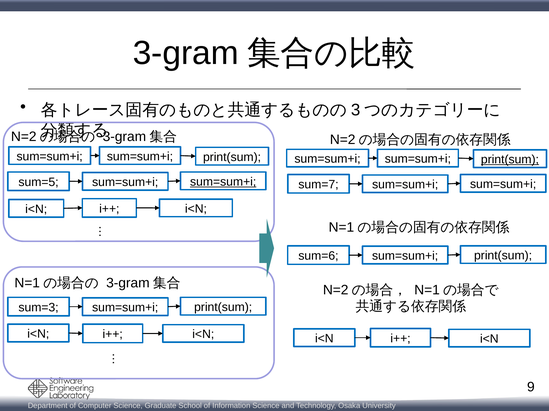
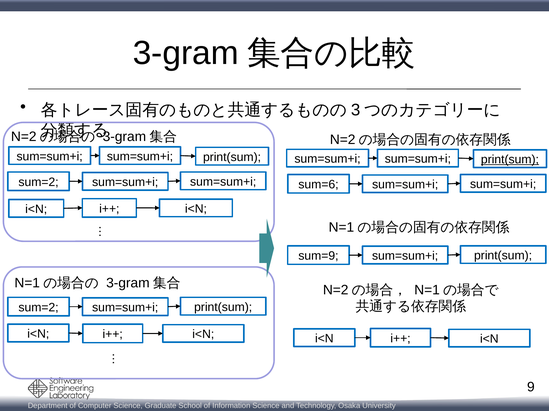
sum=5 at (39, 182): sum=5 -> sum=2
sum=sum+i at (223, 182) underline: present -> none
sum=7: sum=7 -> sum=6
sum=6: sum=6 -> sum=9
sum=3 at (39, 308): sum=3 -> sum=2
